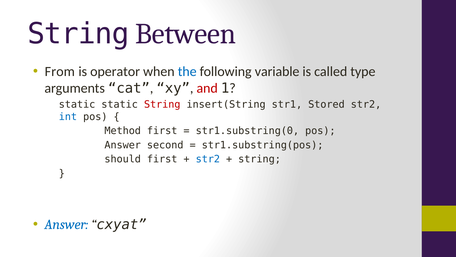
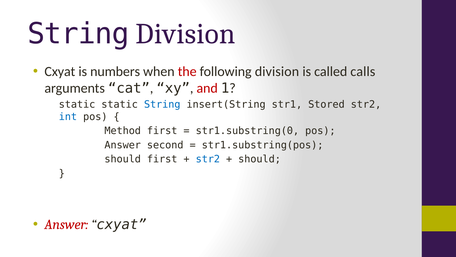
String Between: Between -> Division
From at (60, 71): From -> Cxyat
operator: operator -> numbers
the colour: blue -> red
following variable: variable -> division
type: type -> calls
String at (162, 104) colour: red -> blue
string at (260, 159): string -> should
Answer at (66, 224) colour: blue -> red
